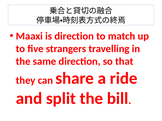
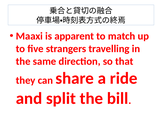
is direction: direction -> apparent
